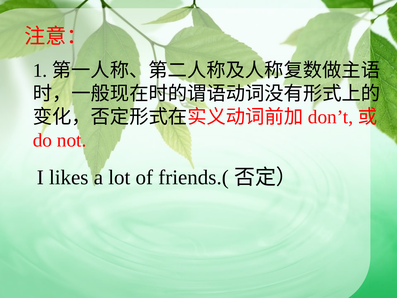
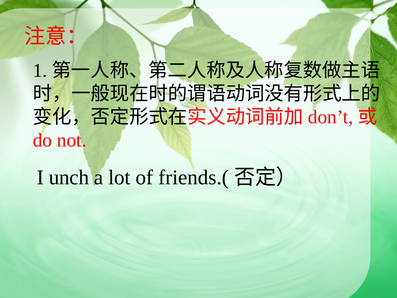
likes: likes -> unch
